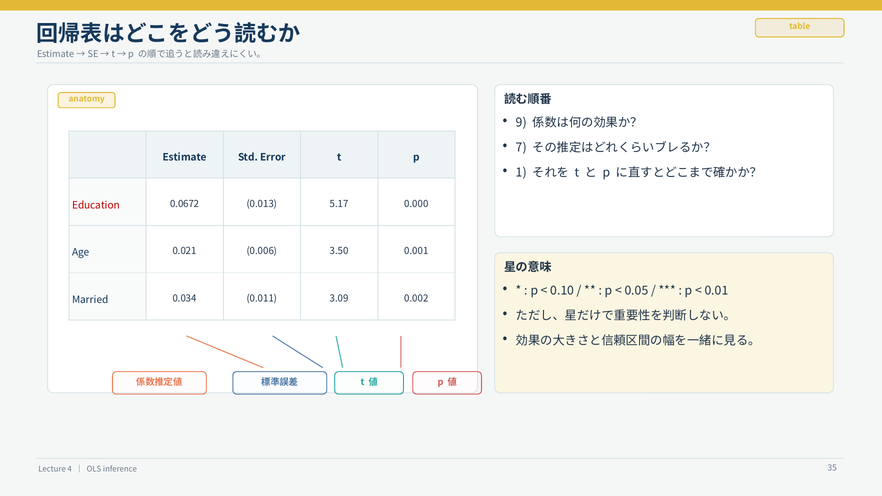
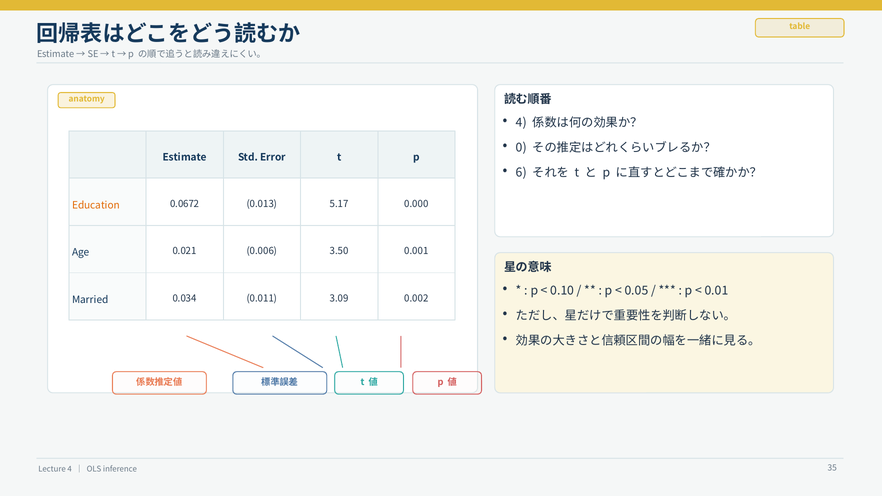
9 at (521, 123): 9 -> 4
7: 7 -> 0
1: 1 -> 6
Education colour: red -> orange
